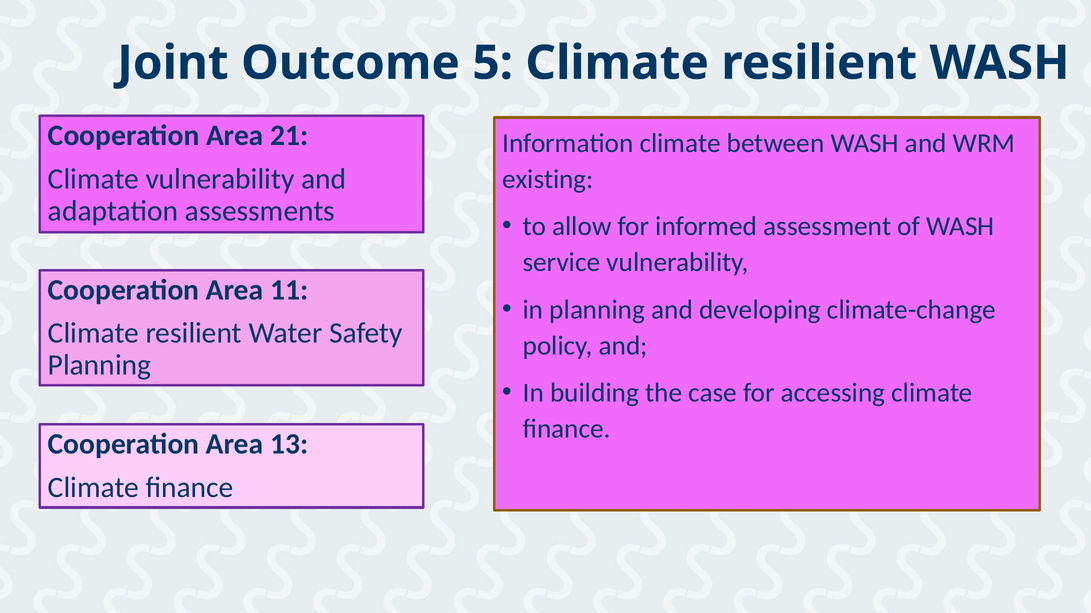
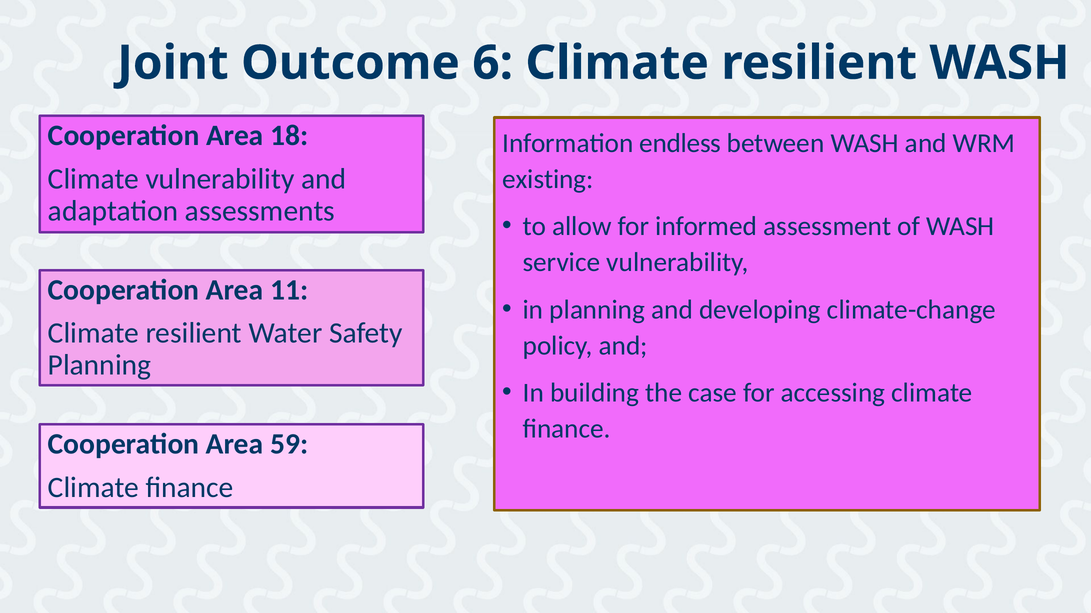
5: 5 -> 6
21: 21 -> 18
Information climate: climate -> endless
13: 13 -> 59
